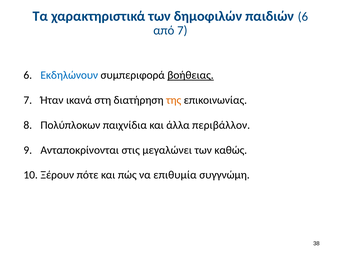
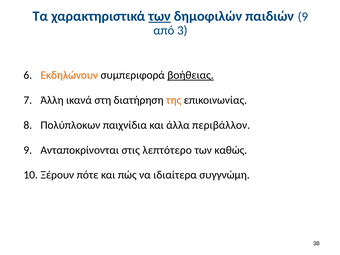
των at (160, 16) underline: none -> present
παιδιών 6: 6 -> 9
από 7: 7 -> 3
Εκδηλώνουν colour: blue -> orange
Ήταν: Ήταν -> Άλλη
μεγαλώνει: μεγαλώνει -> λεπτότερο
επιθυμία: επιθυμία -> ιδιαίτερα
